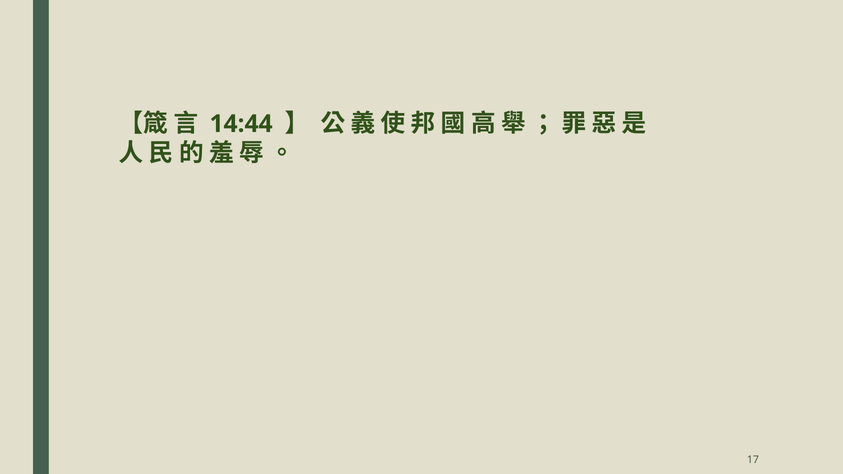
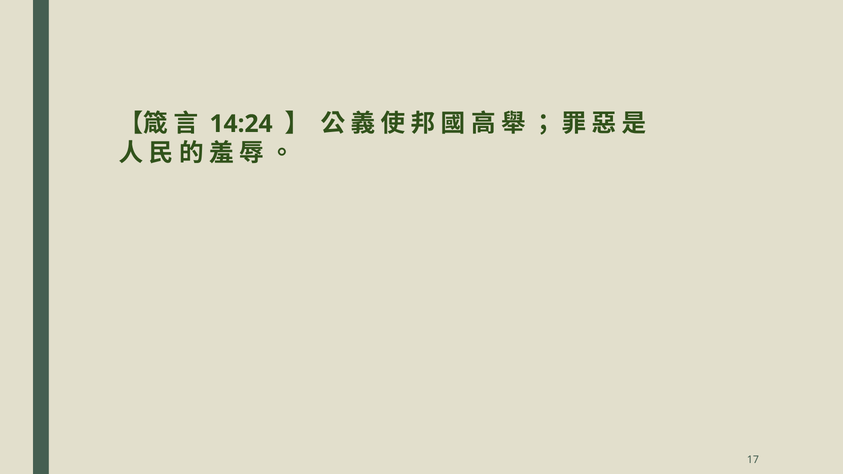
14:44: 14:44 -> 14:24
